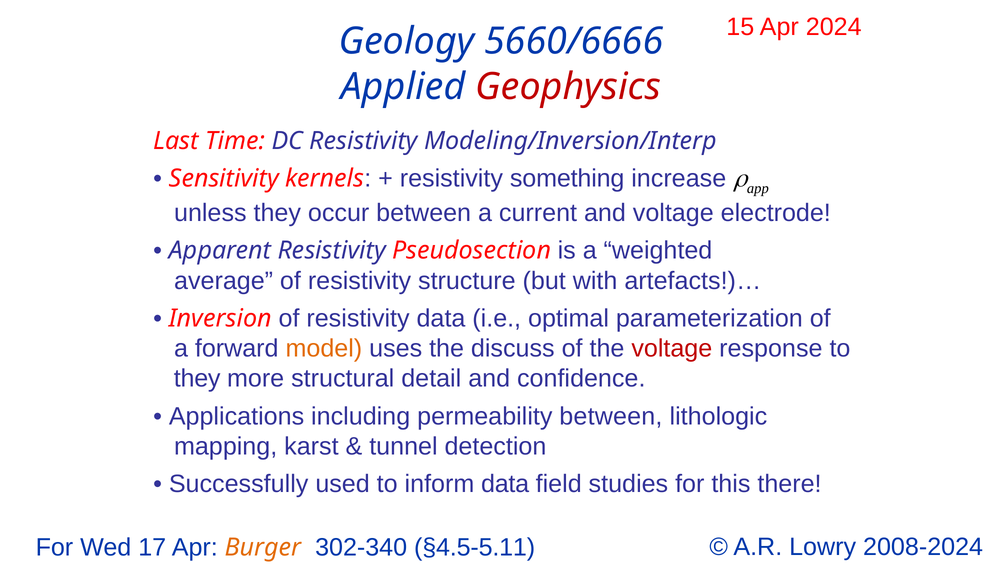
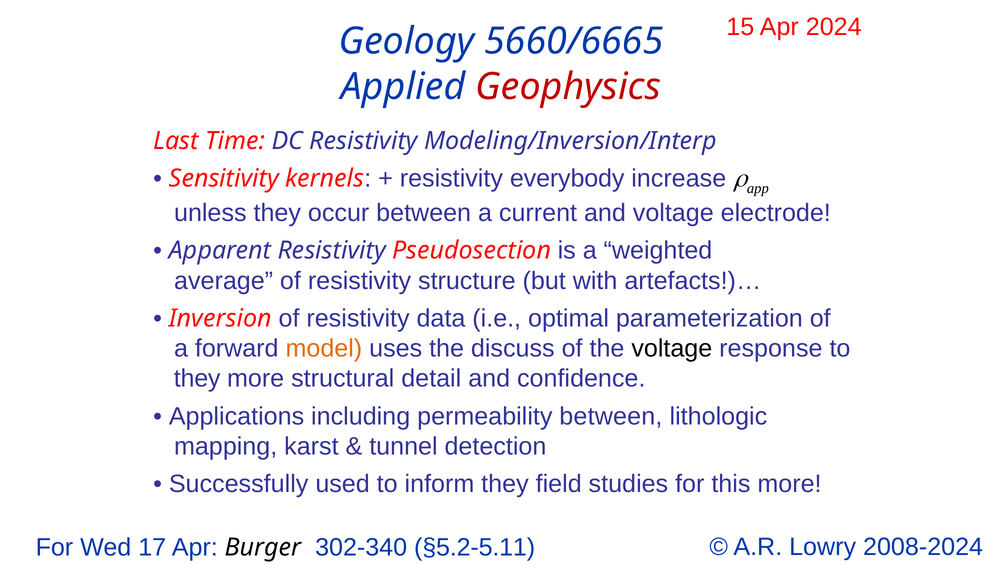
5660/6666: 5660/6666 -> 5660/6665
something: something -> everybody
voltage at (672, 348) colour: red -> black
inform data: data -> they
this there: there -> more
Burger colour: orange -> black
§4.5-5.11: §4.5-5.11 -> §5.2-5.11
